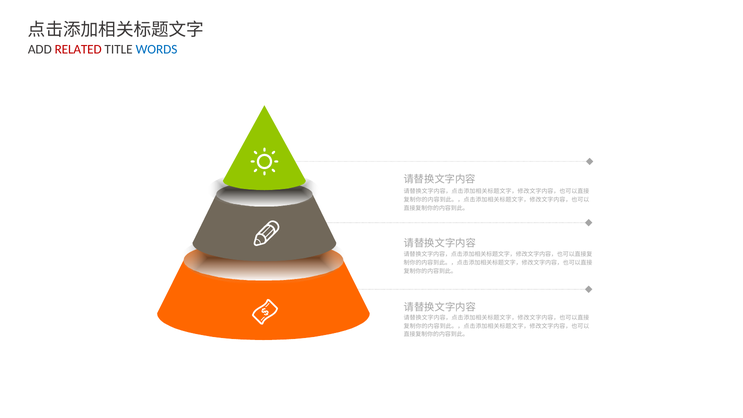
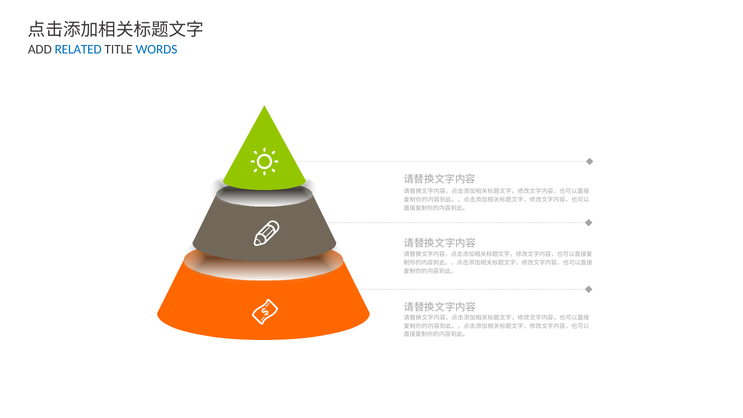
RELATED colour: red -> blue
